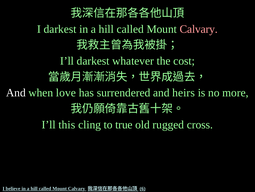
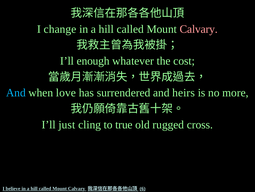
I darkest: darkest -> change
I’ll darkest: darkest -> enough
And at (16, 92) colour: white -> light blue
this: this -> just
